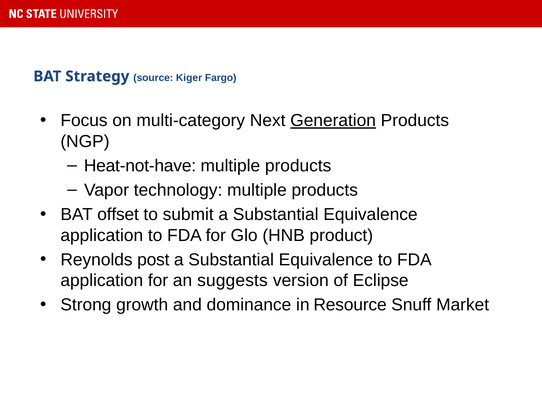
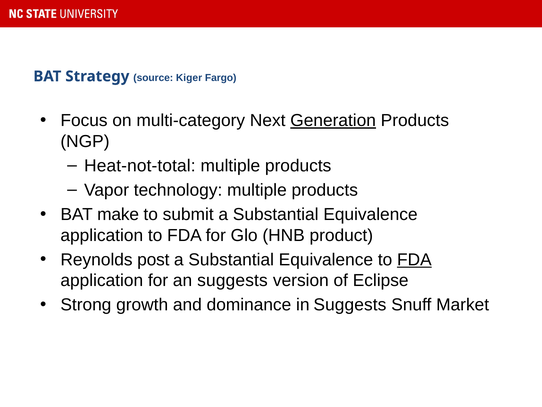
Heat-not-have: Heat-not-have -> Heat-not-total
offset: offset -> make
FDA at (414, 259) underline: none -> present
in Resource: Resource -> Suggests
